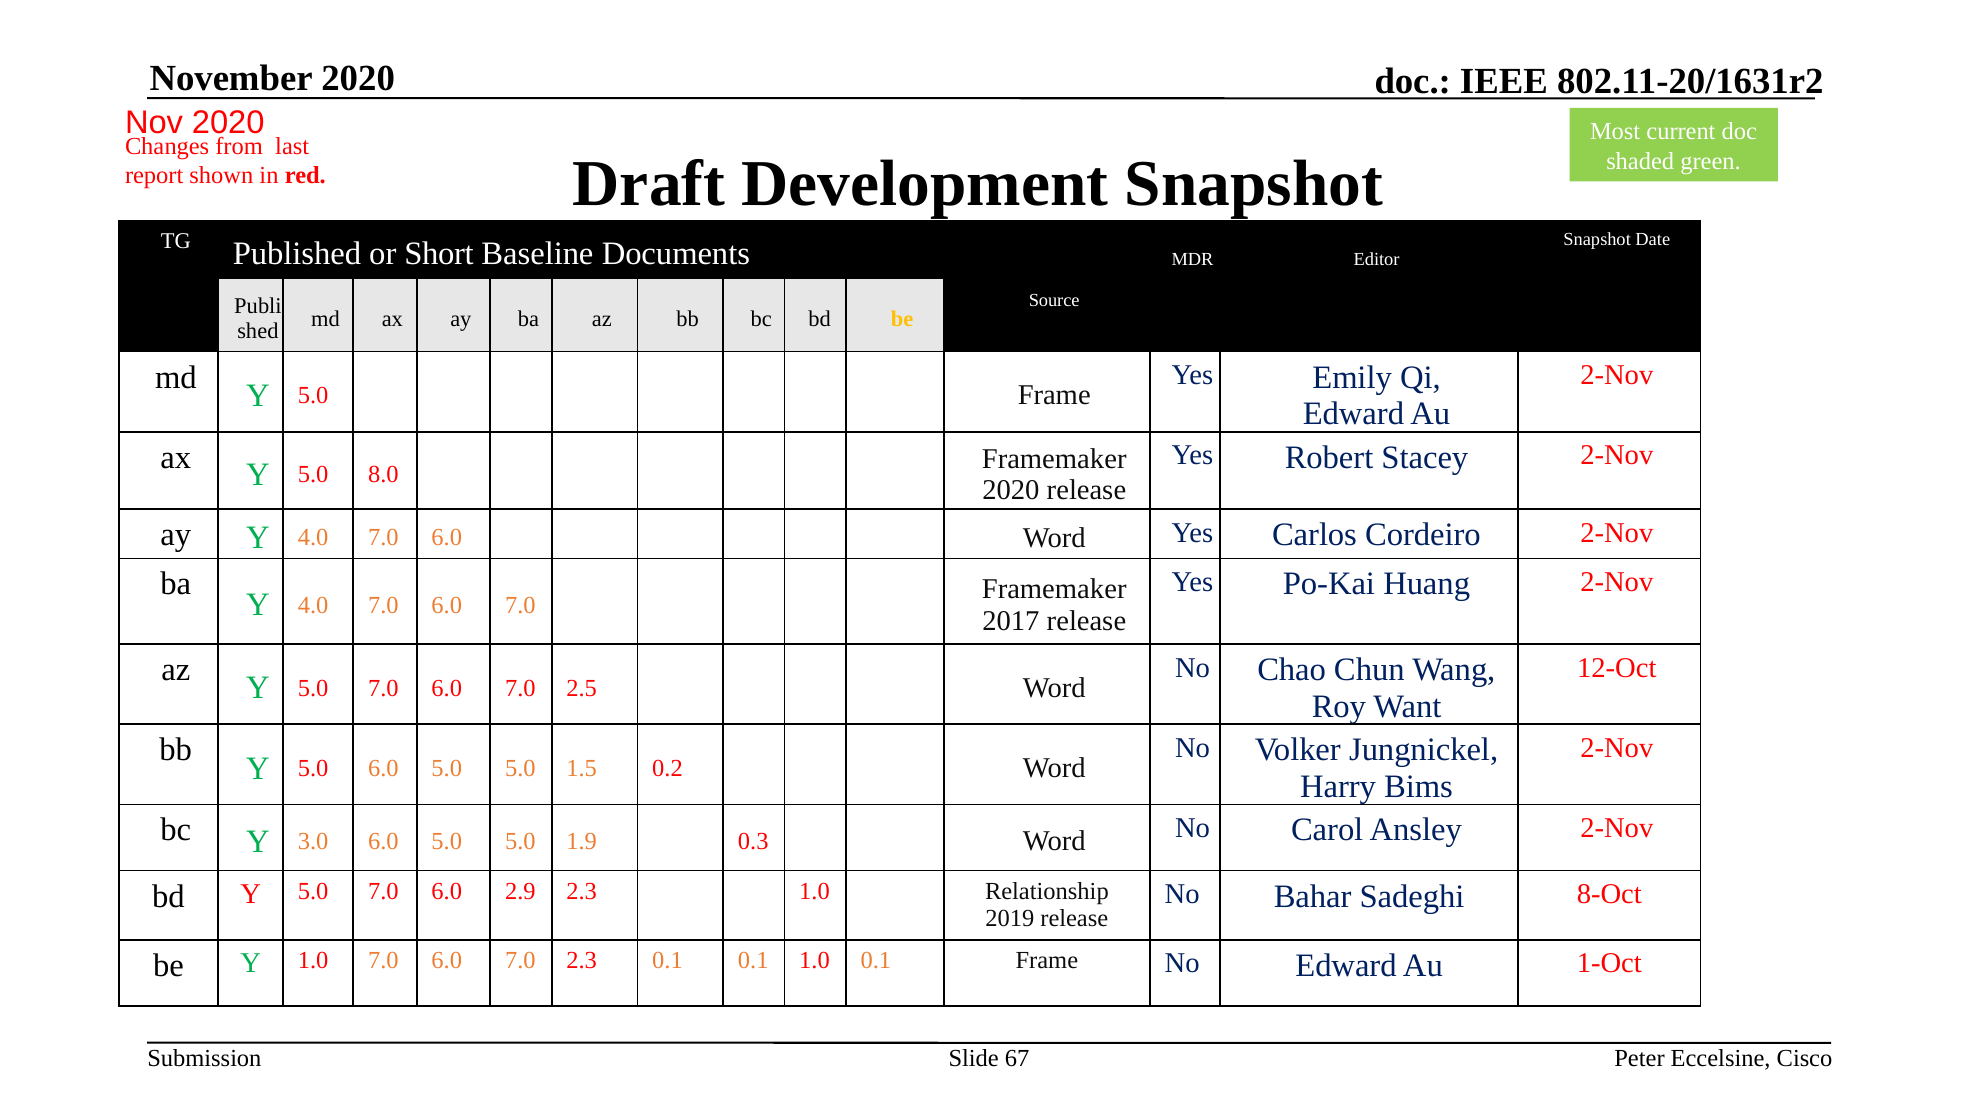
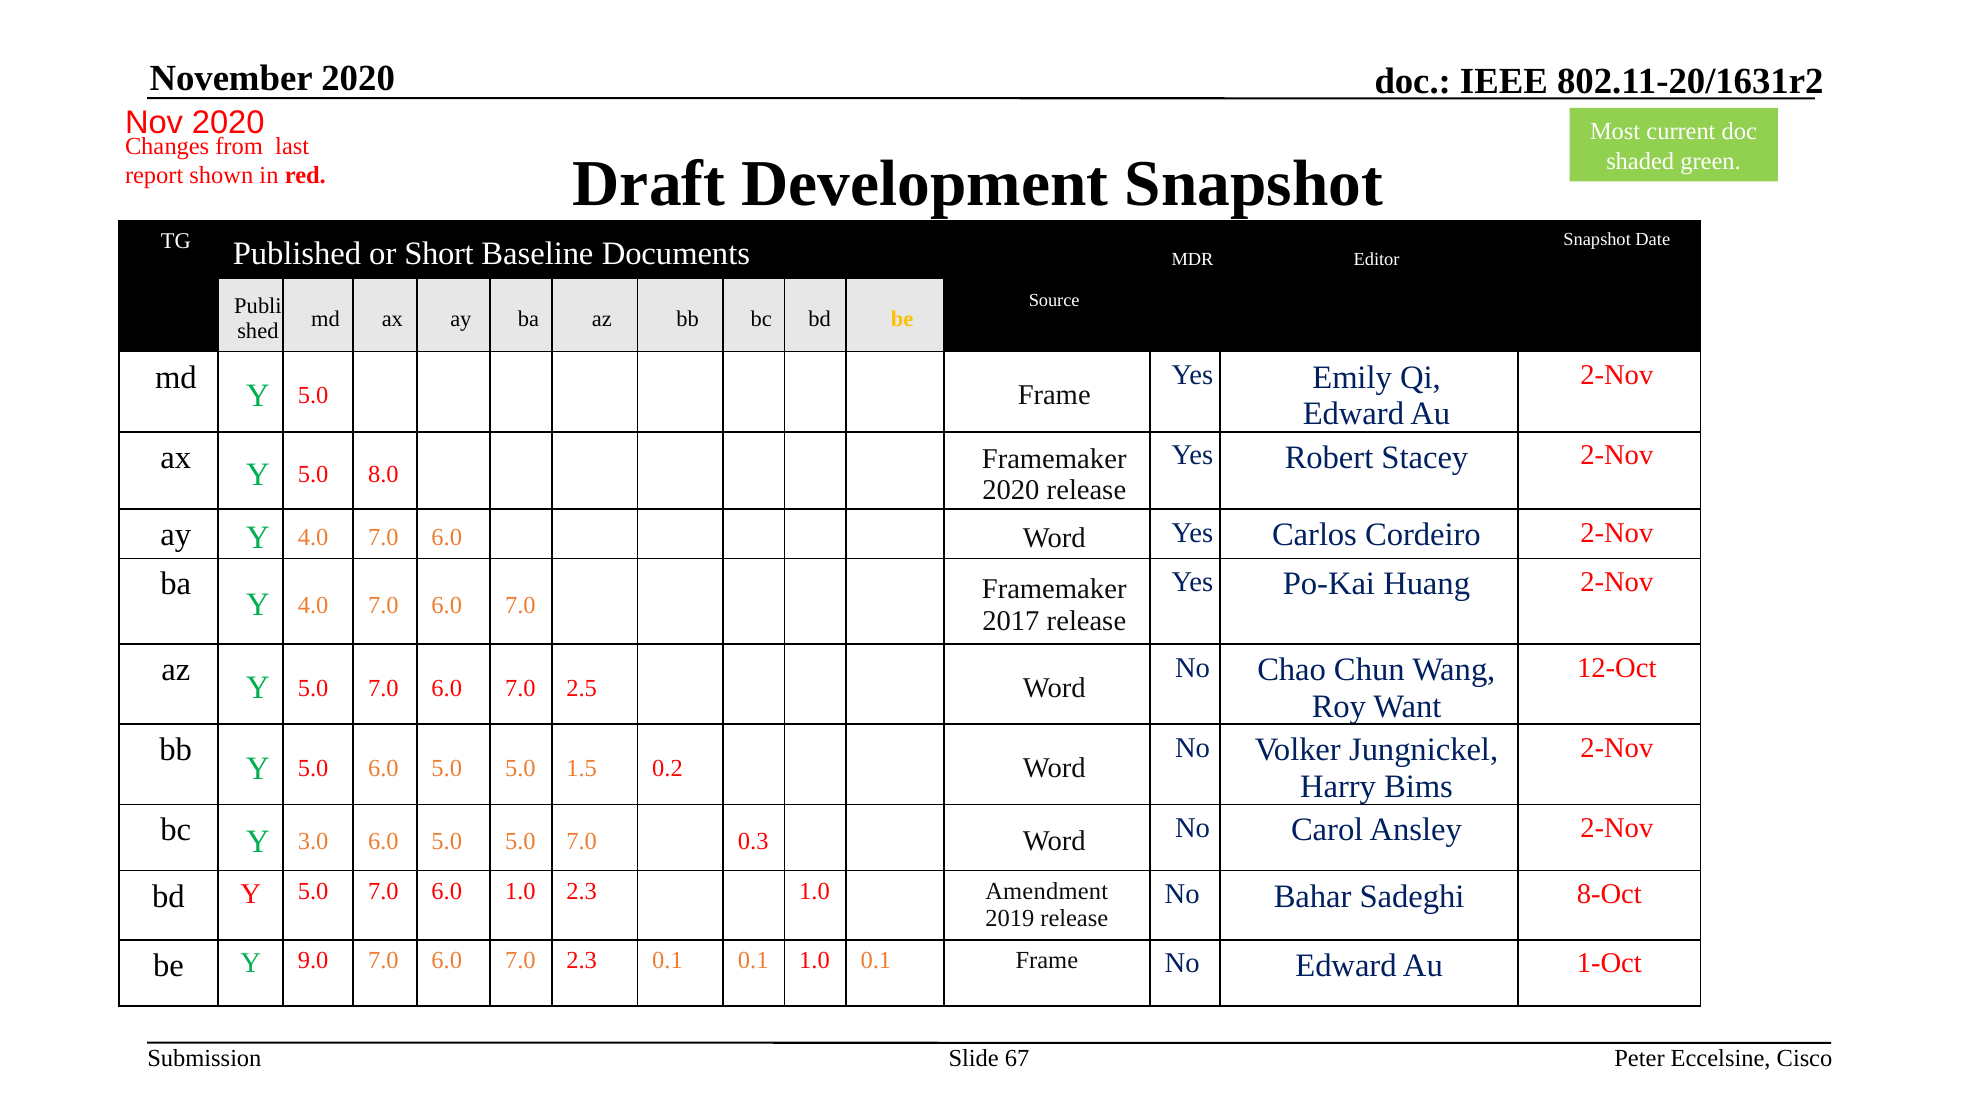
5.0 5.0 1.9: 1.9 -> 7.0
6.0 2.9: 2.9 -> 1.0
Relationship: Relationship -> Amendment
Y 1.0: 1.0 -> 9.0
